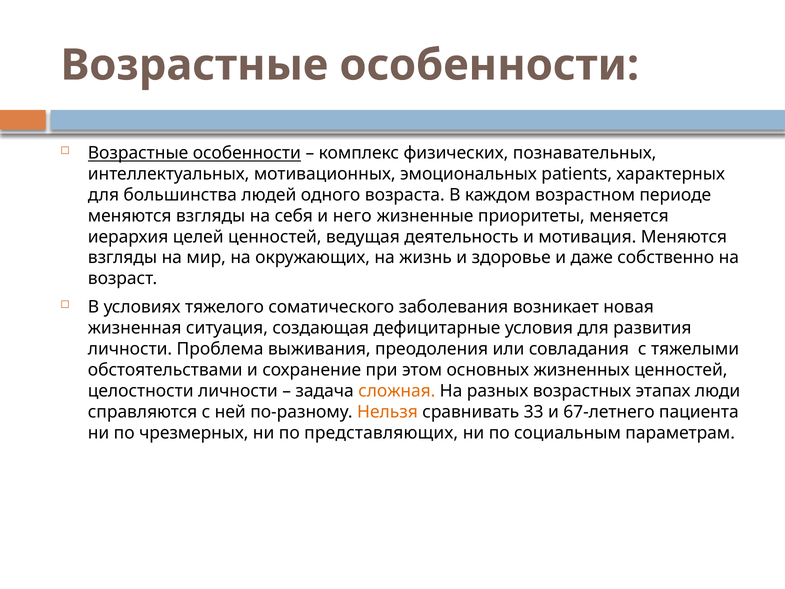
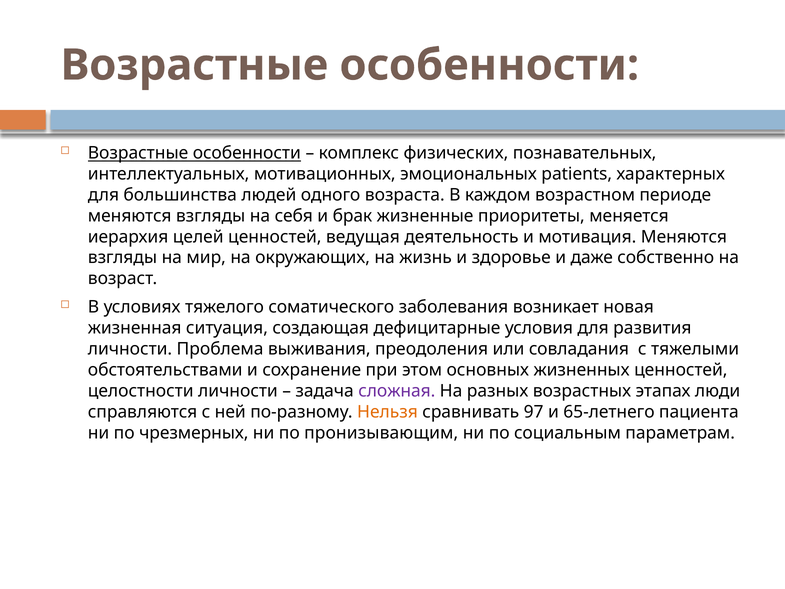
него: него -> брак
сложная colour: orange -> purple
33: 33 -> 97
67-летнего: 67-летнего -> 65-летнего
представляющих: представляющих -> пронизывающим
